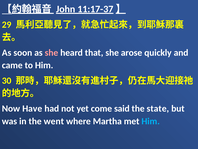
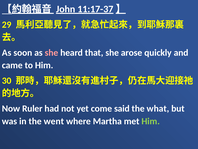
Have: Have -> Ruler
state: state -> what
Him at (151, 121) colour: light blue -> light green
